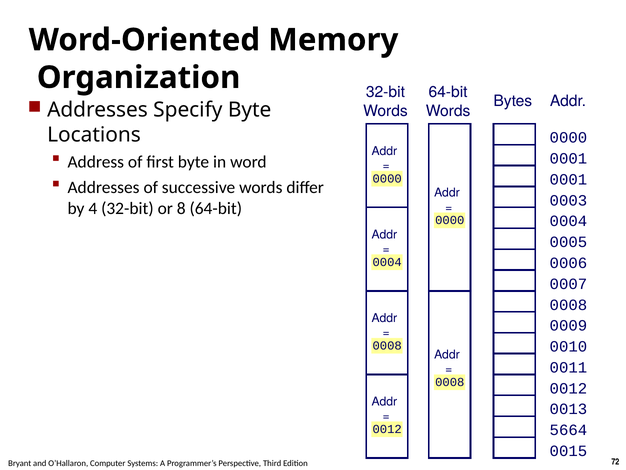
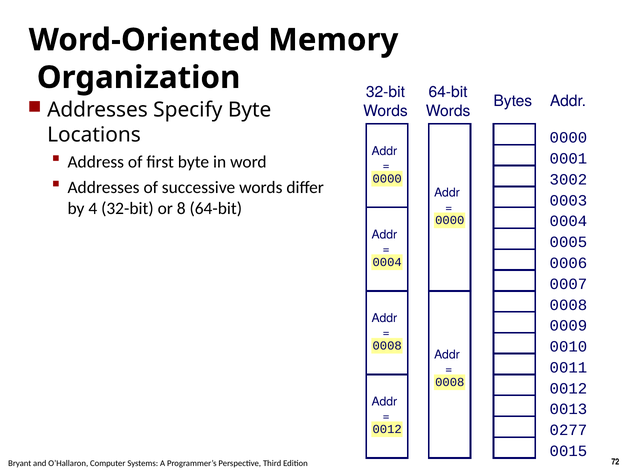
0001 at (568, 179): 0001 -> 3002
5664: 5664 -> 0277
